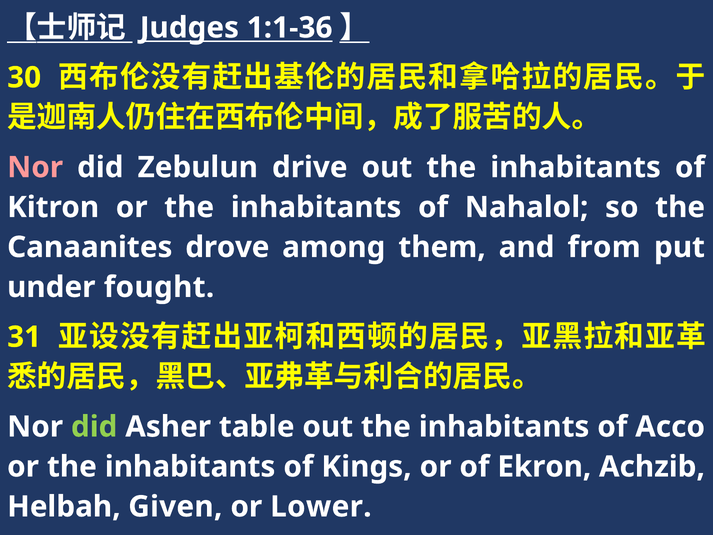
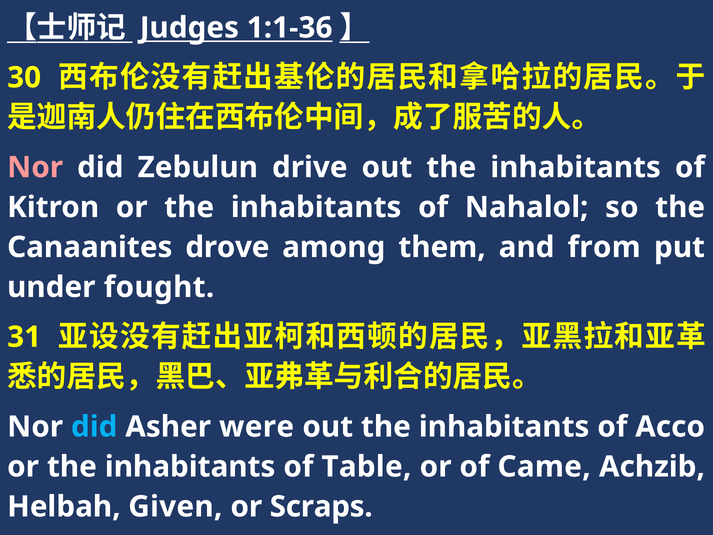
did at (94, 427) colour: light green -> light blue
table: table -> were
Kings: Kings -> Table
Ekron: Ekron -> Came
Lower: Lower -> Scraps
